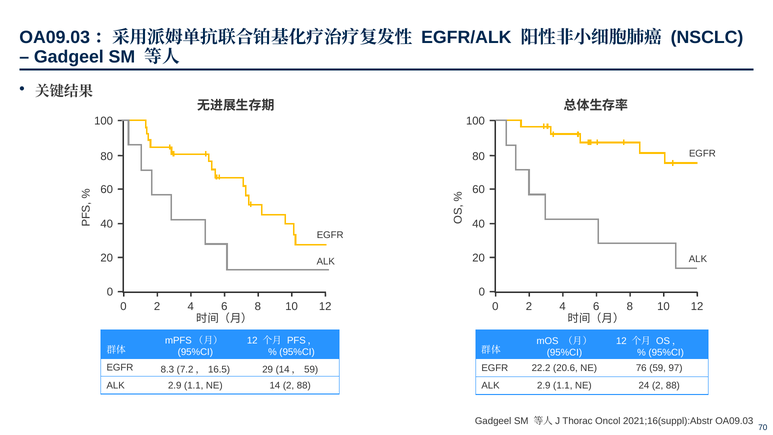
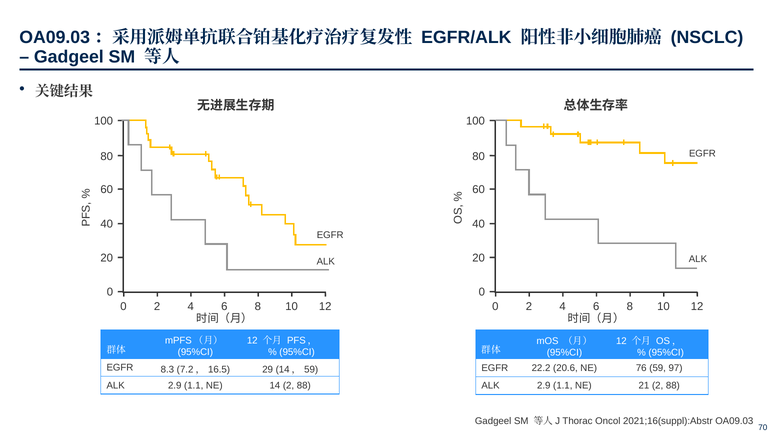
24: 24 -> 21
